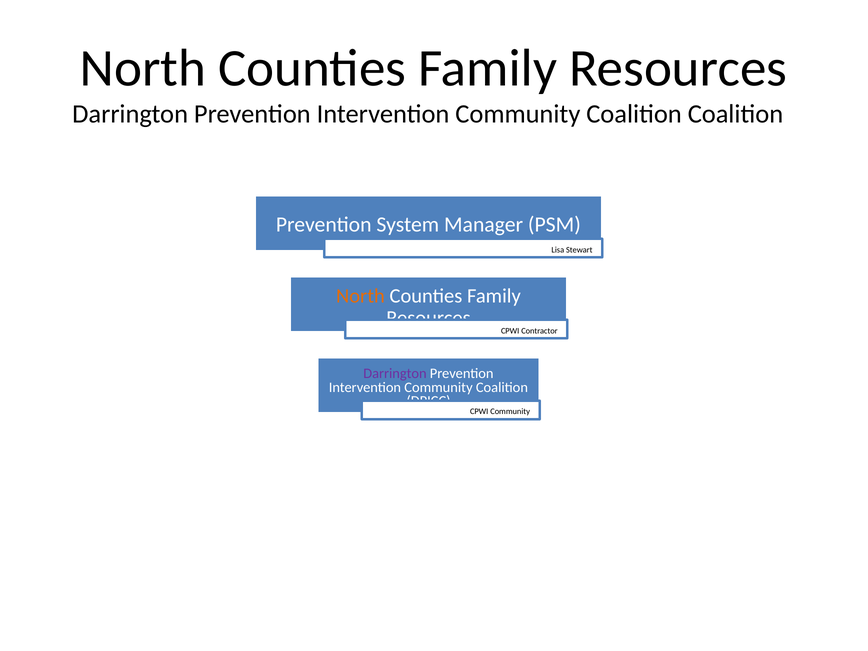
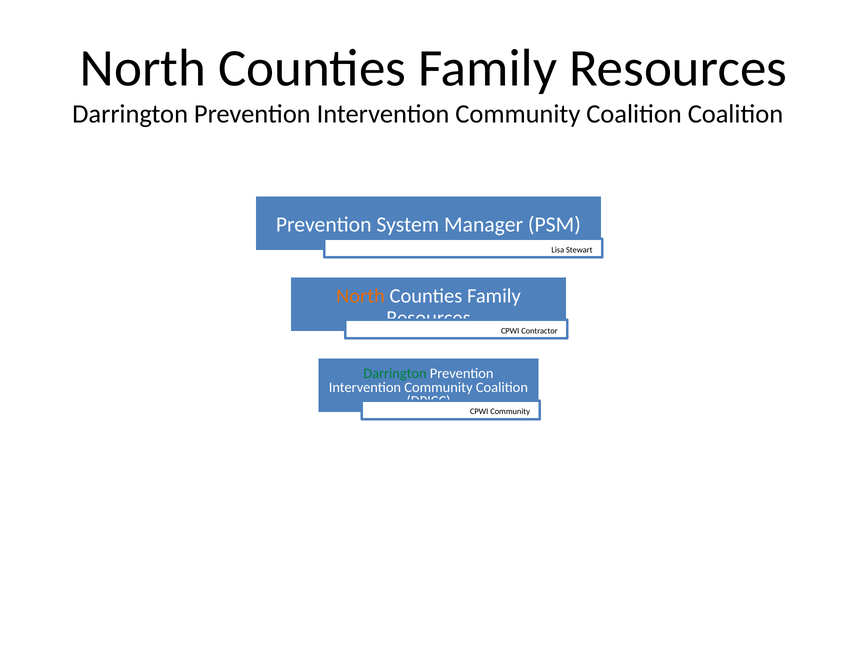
Darrington at (395, 373) colour: purple -> green
